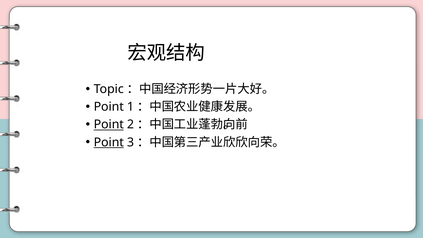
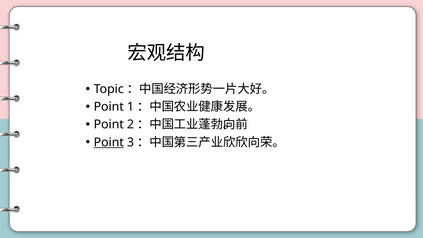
Point at (109, 125) underline: present -> none
